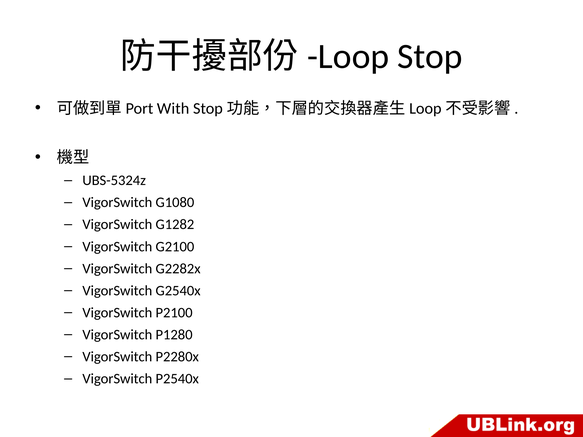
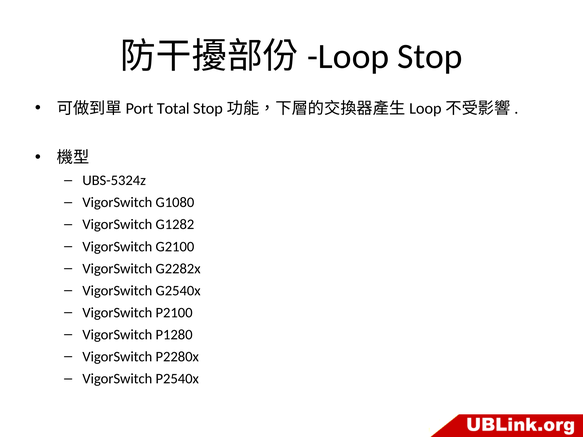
With: With -> Total
